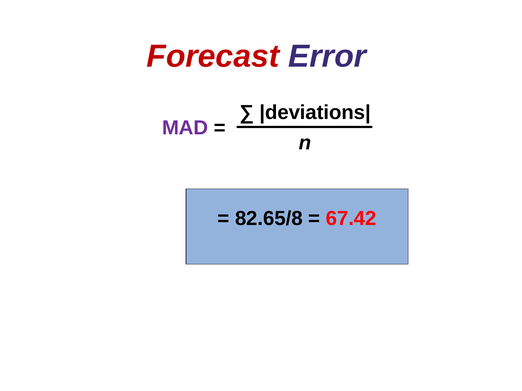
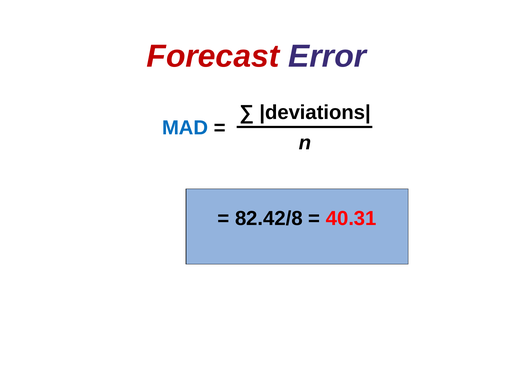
MAD colour: purple -> blue
82.65/8: 82.65/8 -> 82.42/8
67.42: 67.42 -> 40.31
